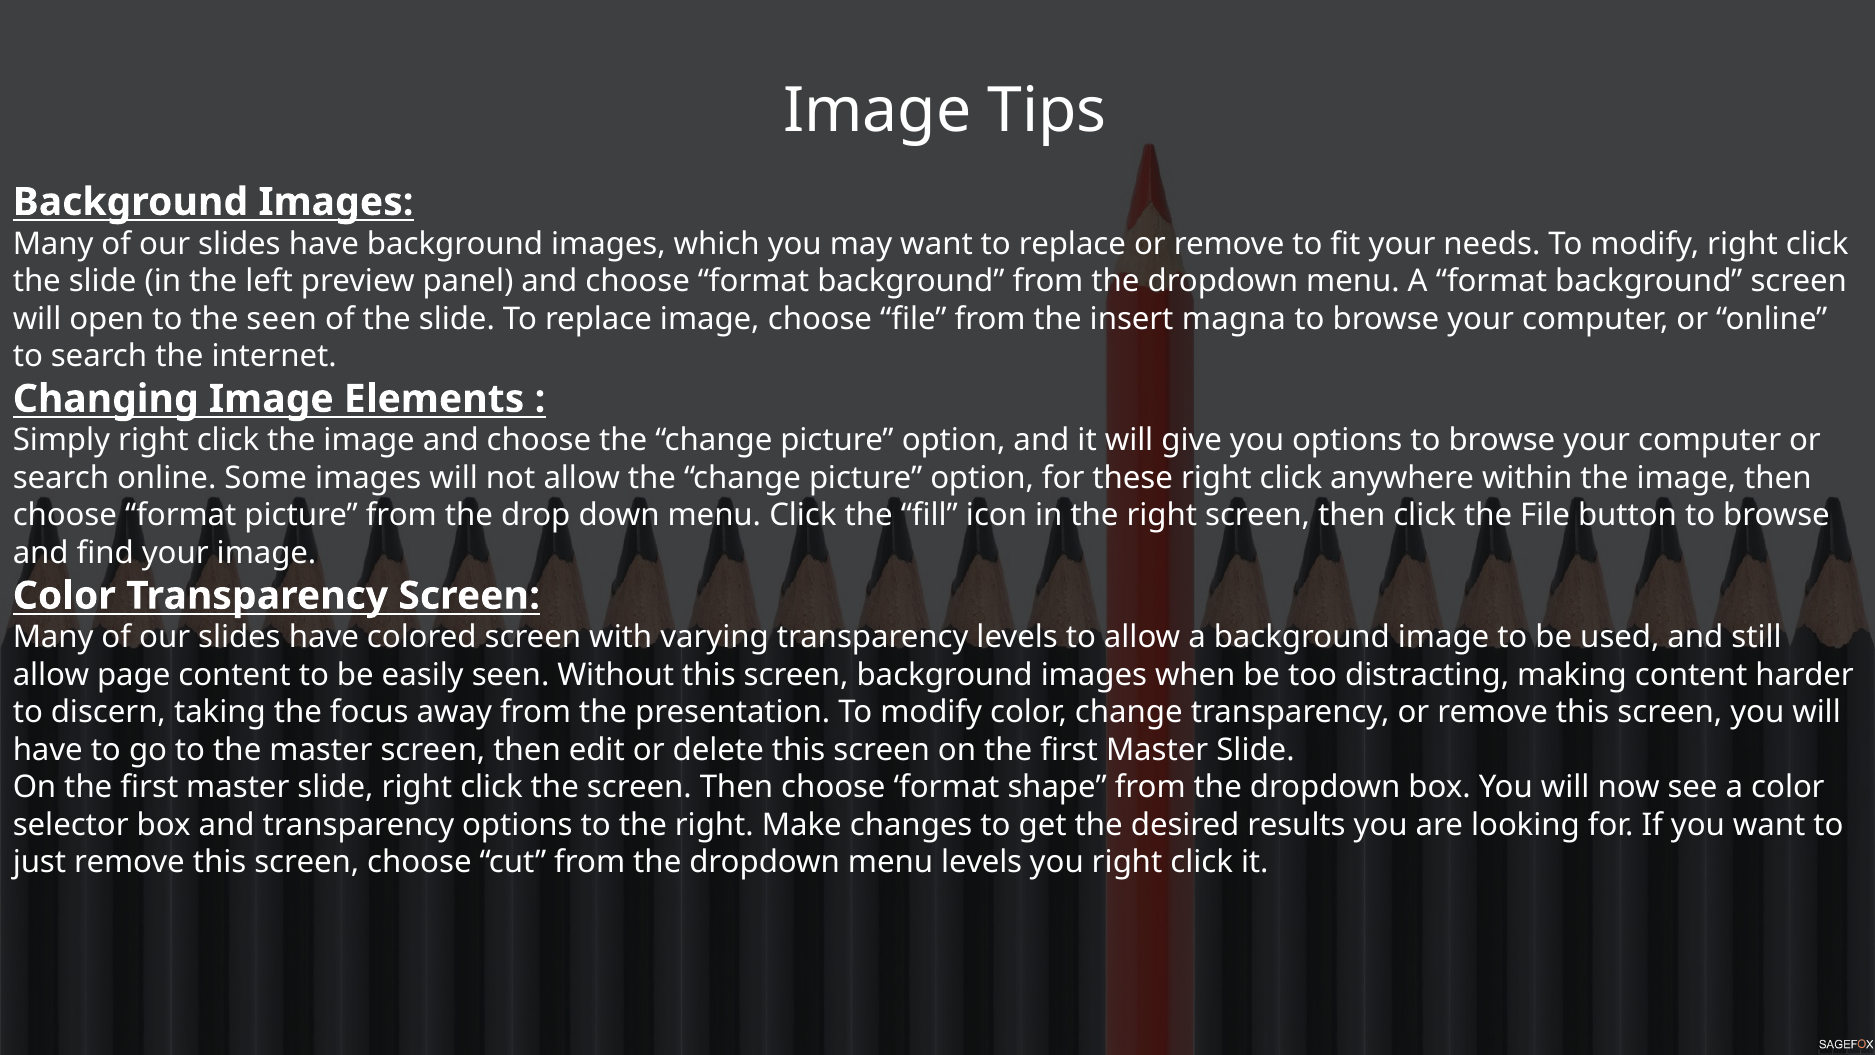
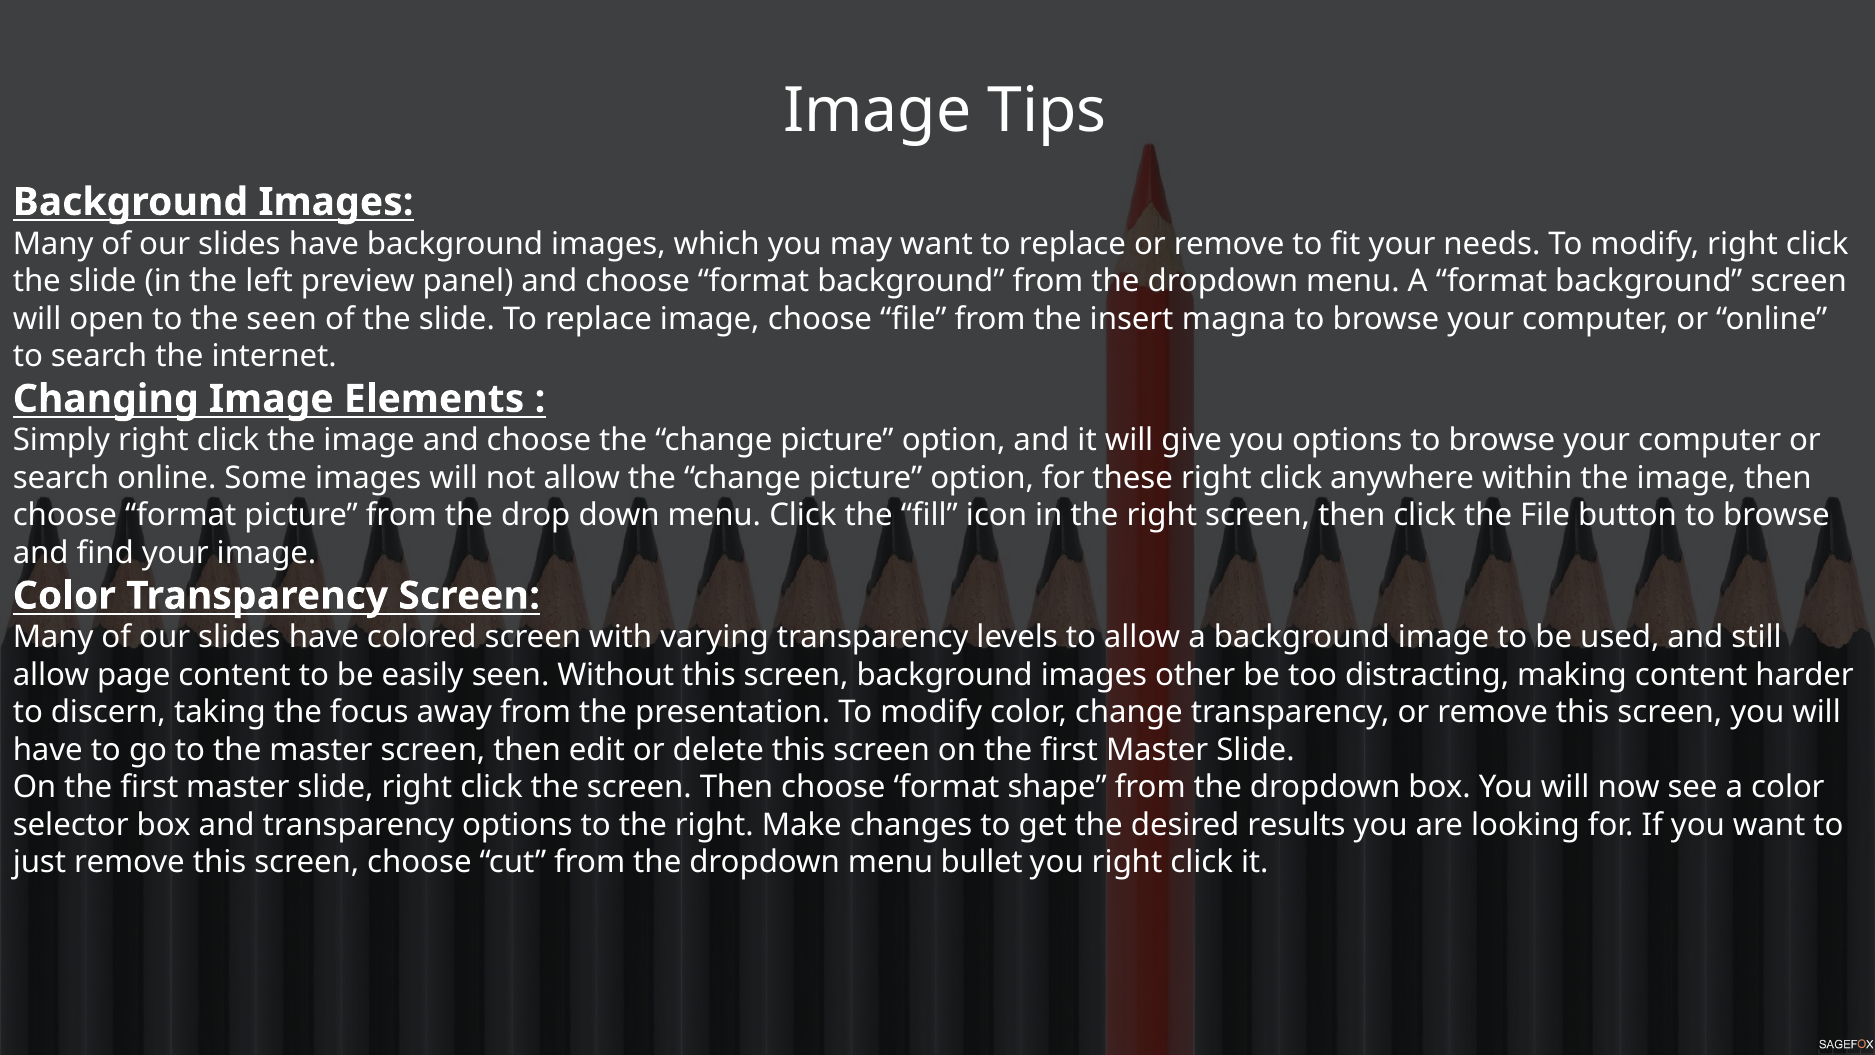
when: when -> other
menu levels: levels -> bullet
